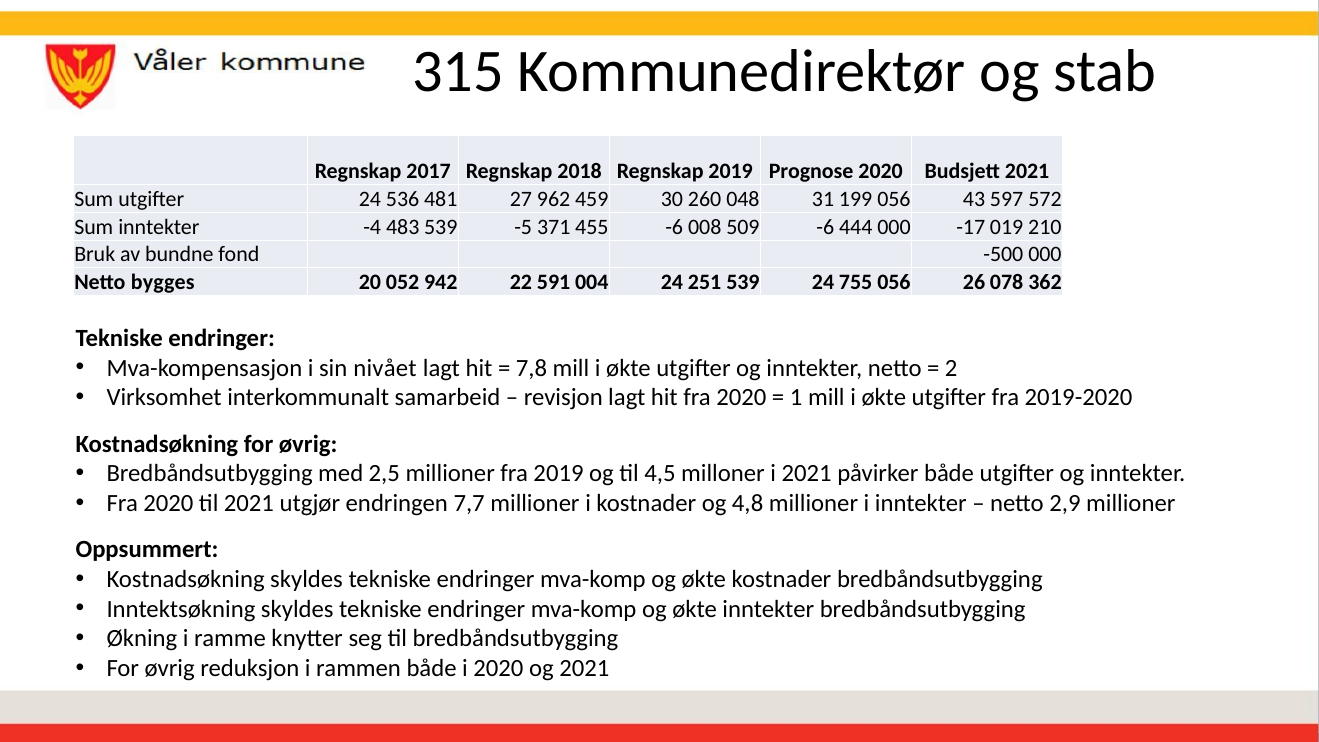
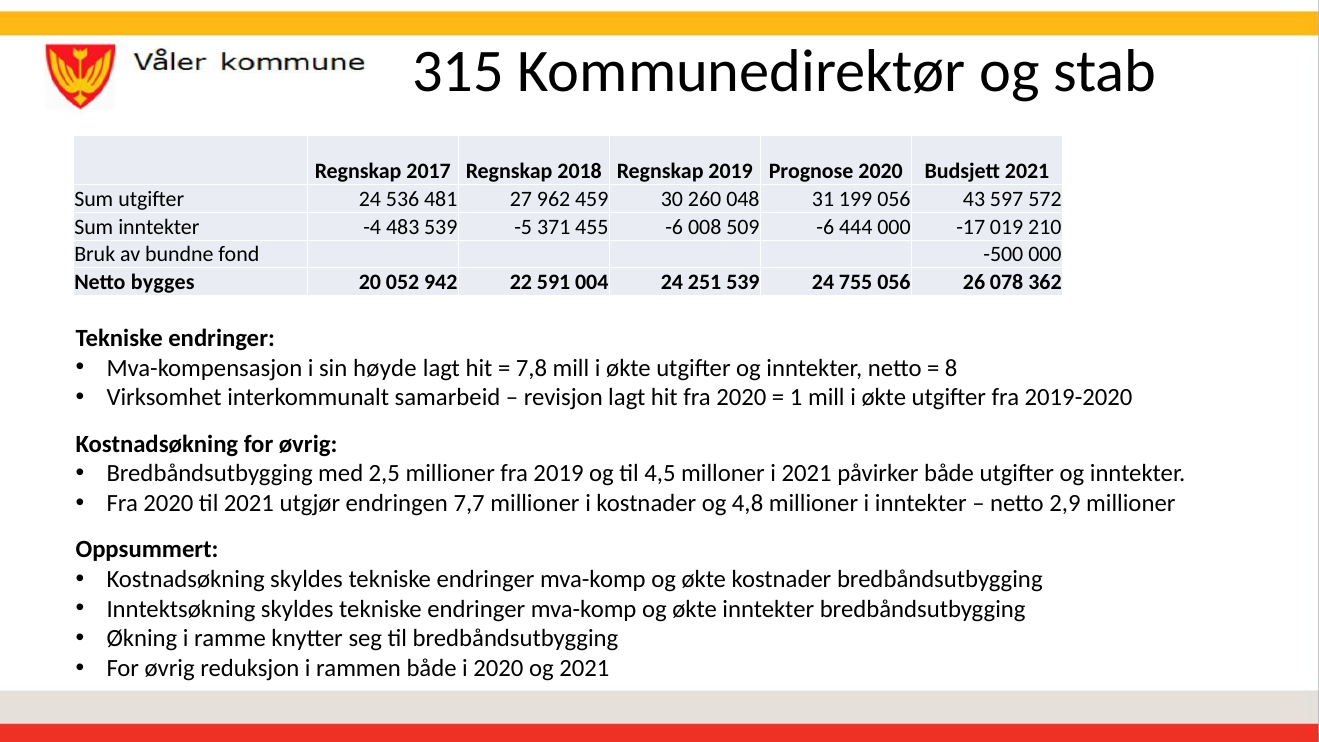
nivået: nivået -> høyde
2: 2 -> 8
